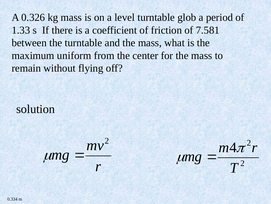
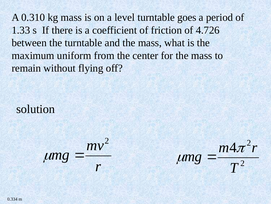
0.326: 0.326 -> 0.310
glob: glob -> goes
7.581: 7.581 -> 4.726
